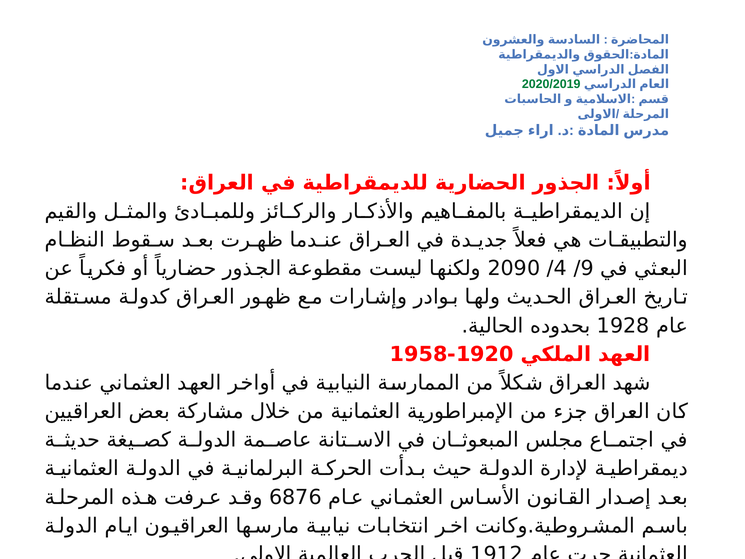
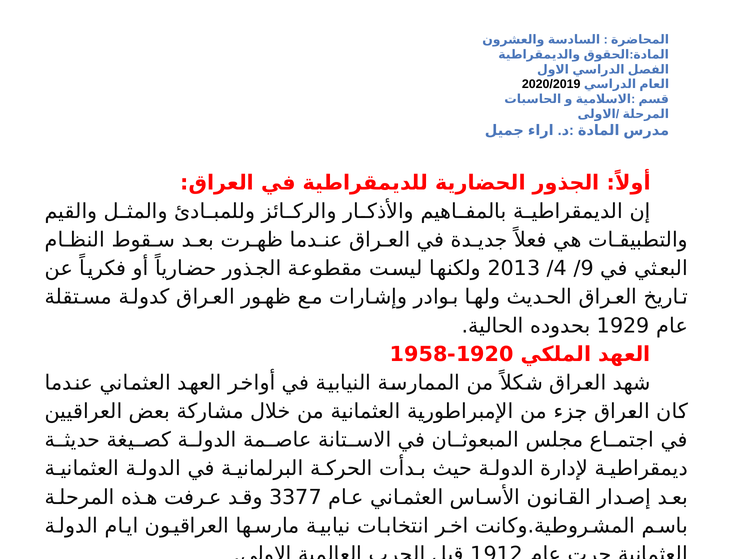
2020/2019 colour: green -> black
2090: 2090 -> 2013
1928: 1928 -> 1929
6876: 6876 -> 3377
